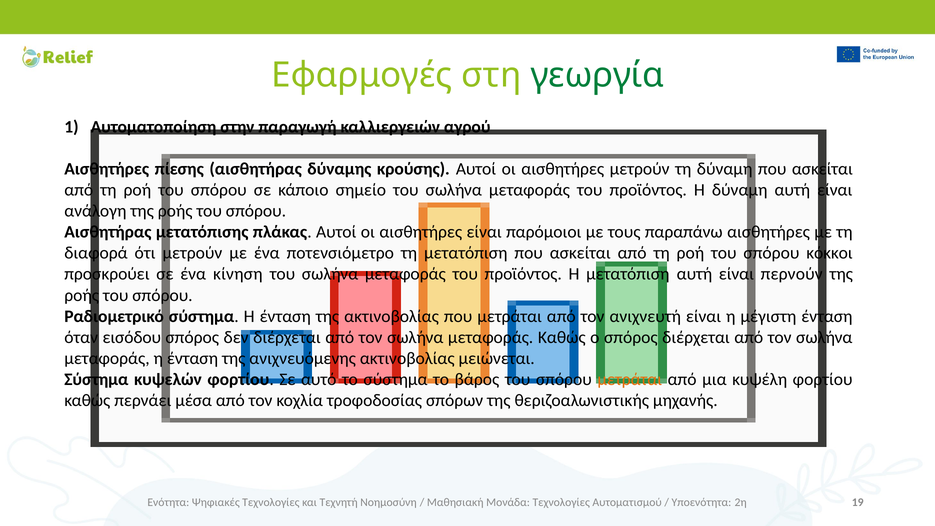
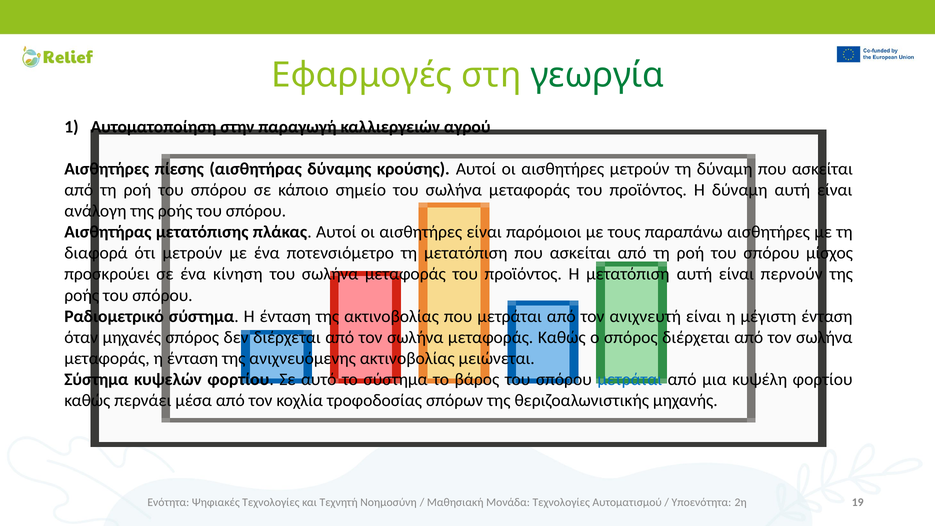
κόκκοι: κόκκοι -> μίσχος
εισόδου: εισόδου -> μηχανές
μετράται at (630, 379) colour: orange -> blue
